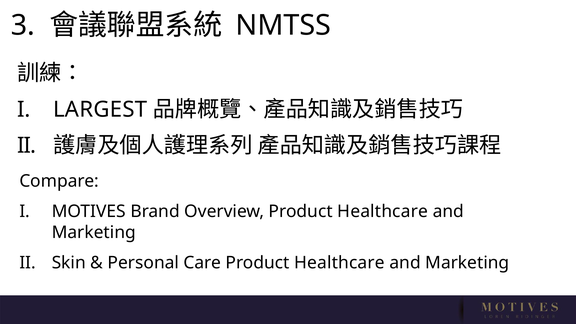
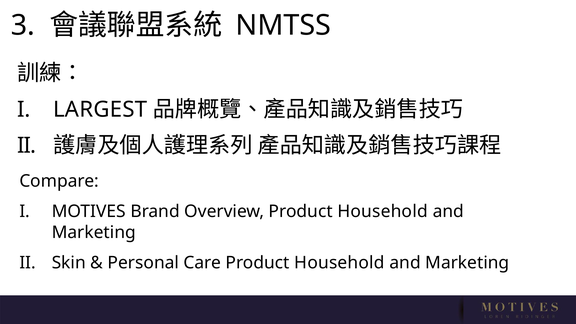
Overview Product Healthcare: Healthcare -> Household
Care Product Healthcare: Healthcare -> Household
